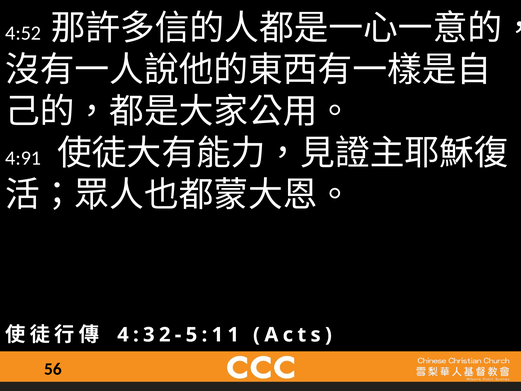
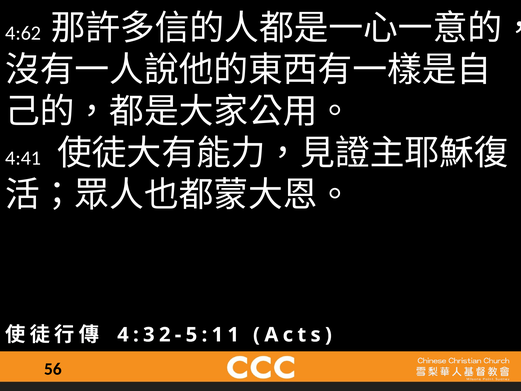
4:52: 4:52 -> 4:62
4:91: 4:91 -> 4:41
